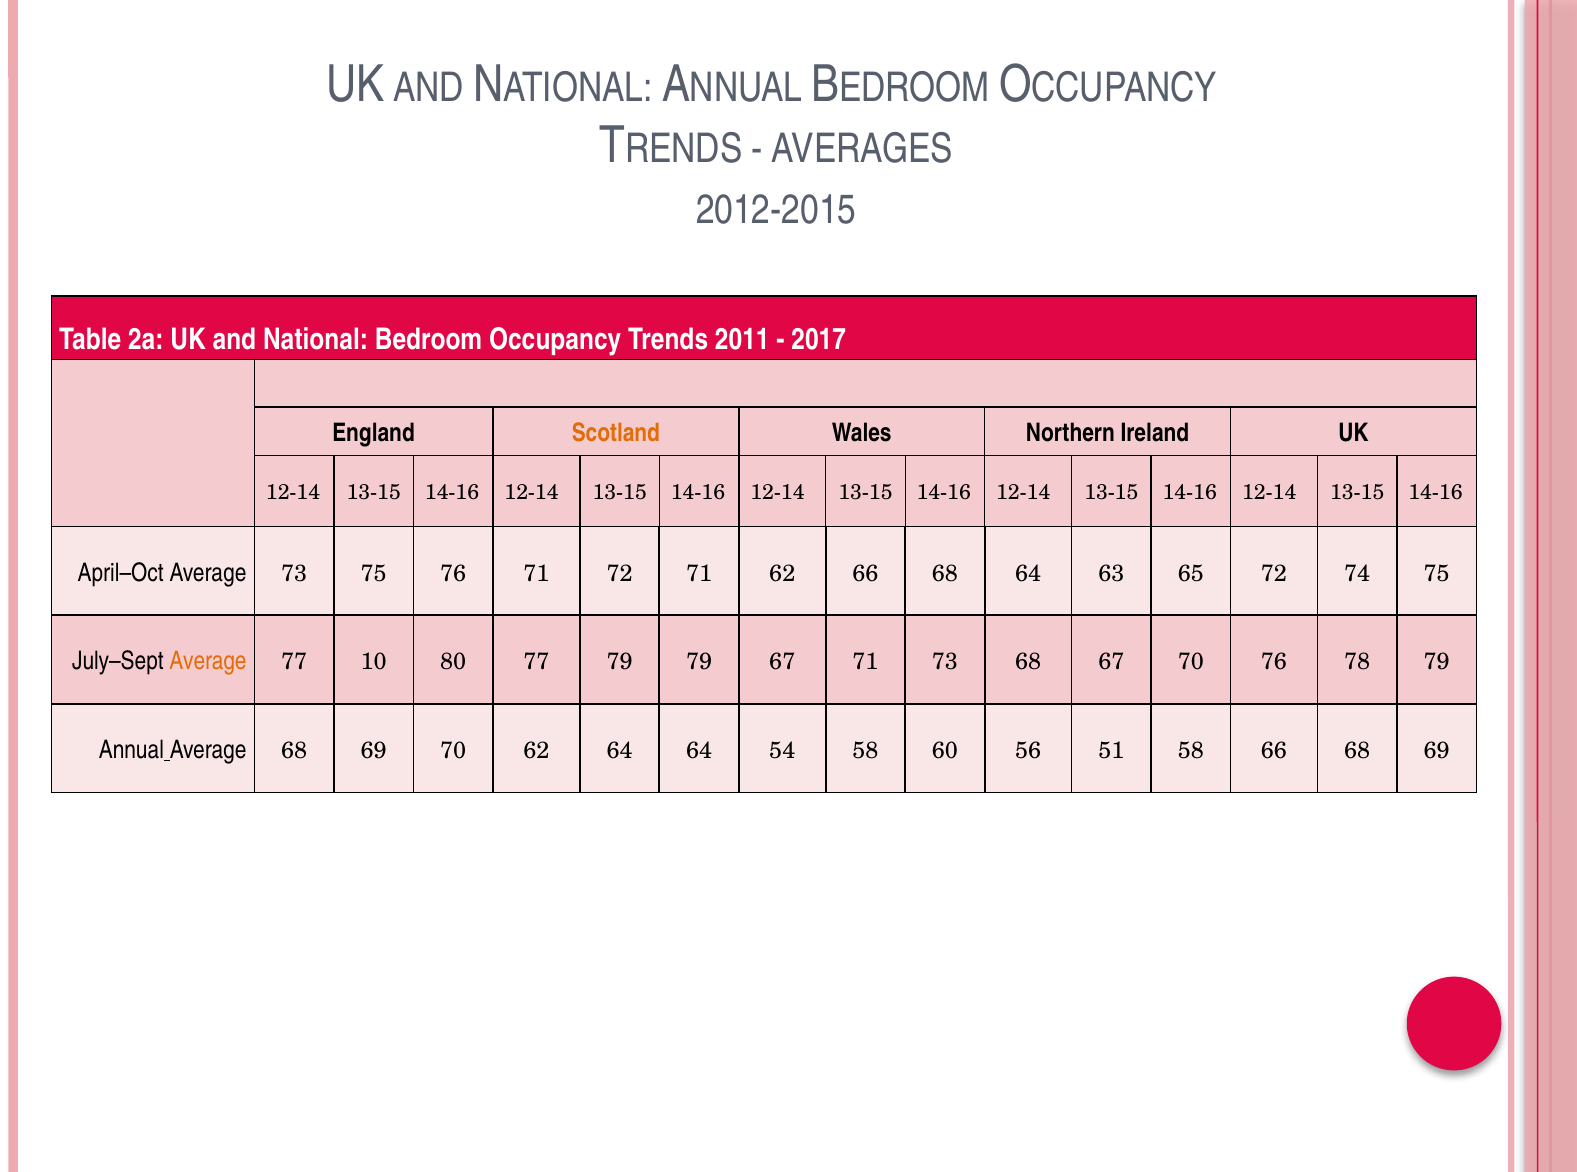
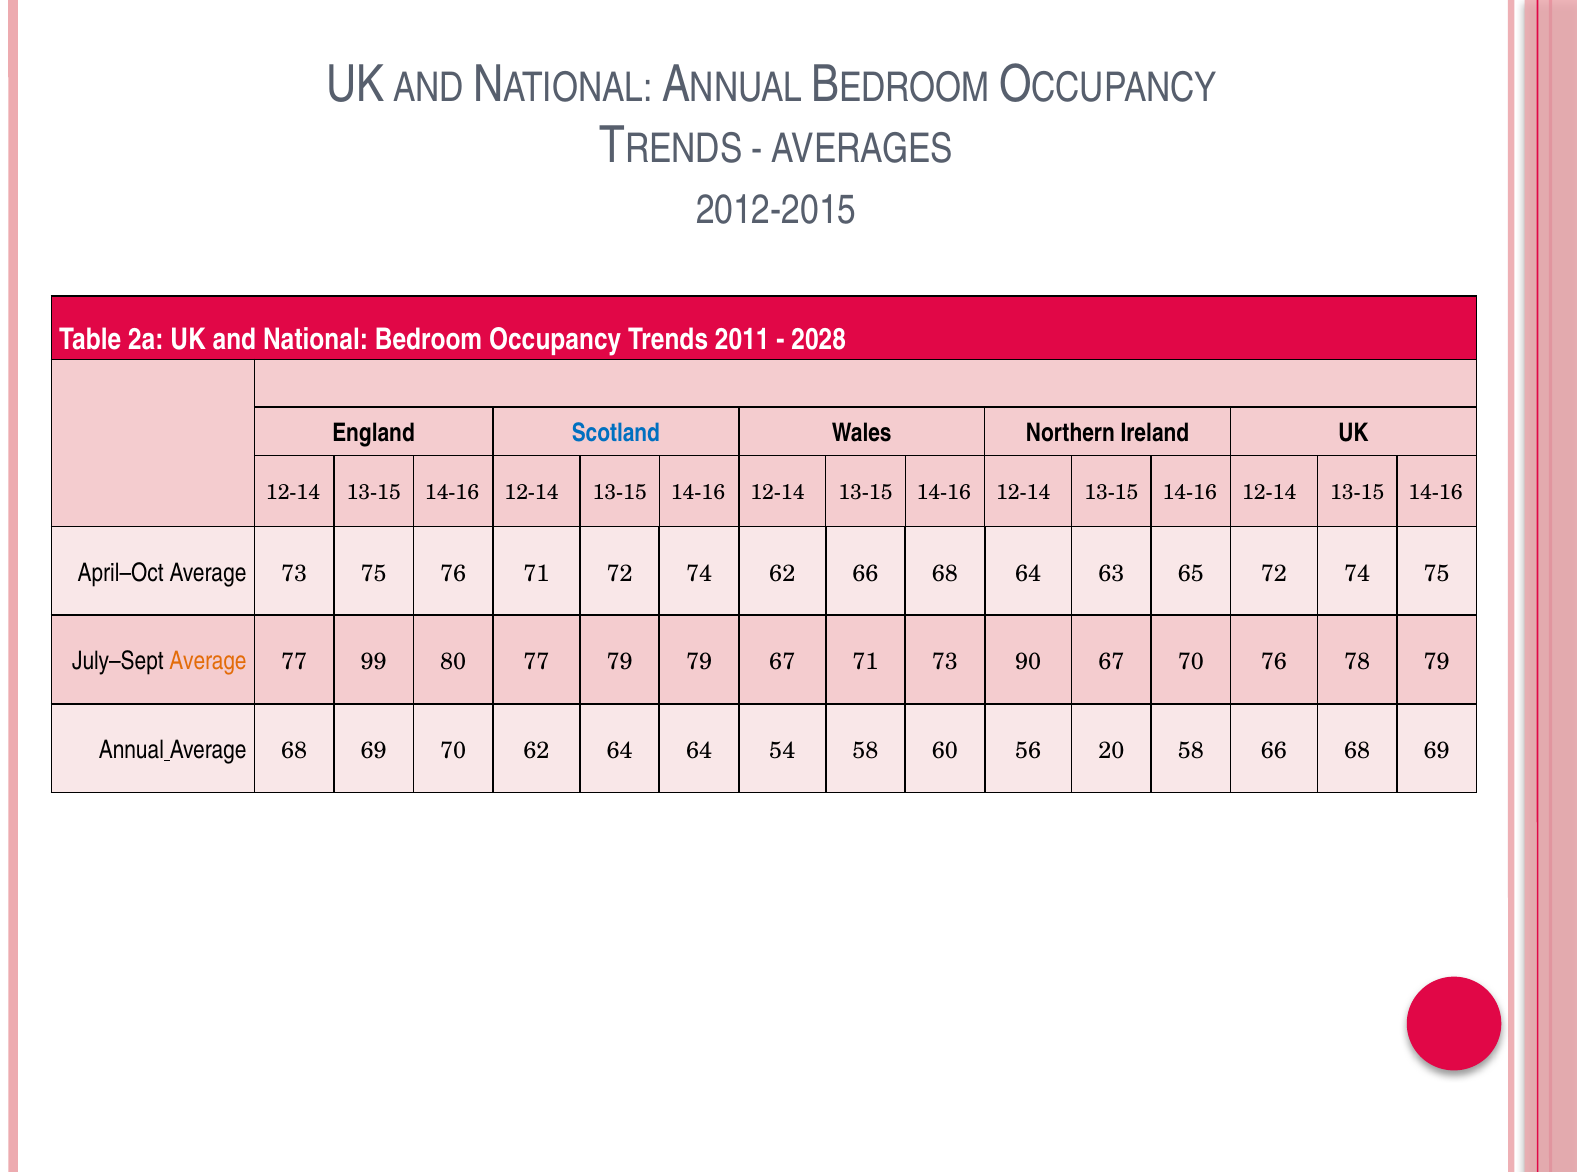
2017: 2017 -> 2028
Scotland colour: orange -> blue
71 72 71: 71 -> 74
10: 10 -> 99
73 68: 68 -> 90
51: 51 -> 20
